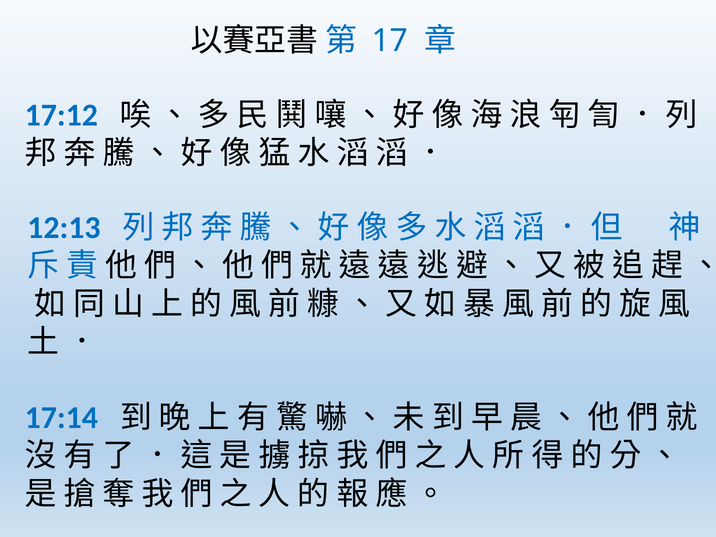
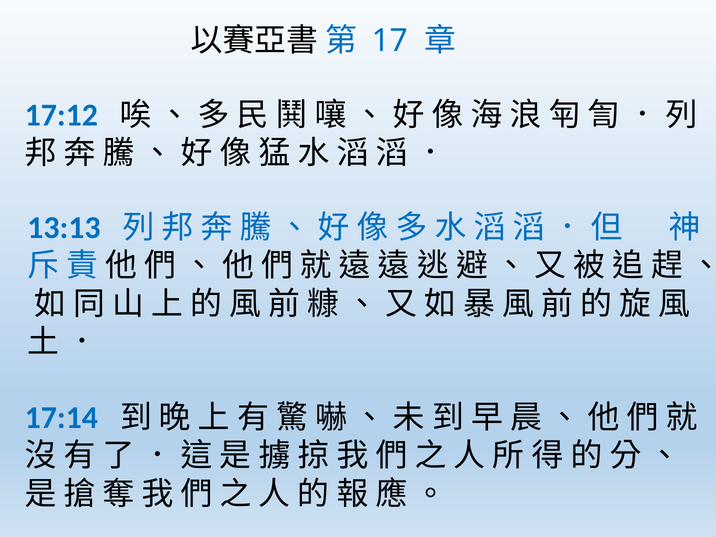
12:13: 12:13 -> 13:13
